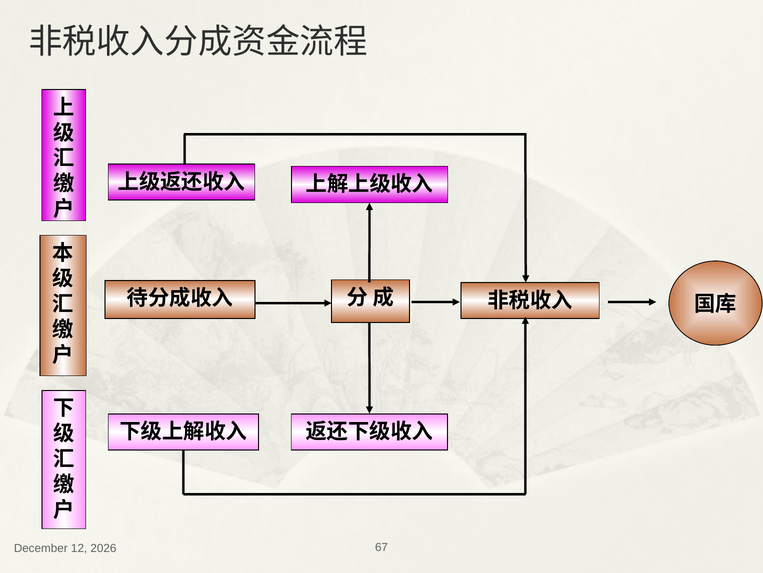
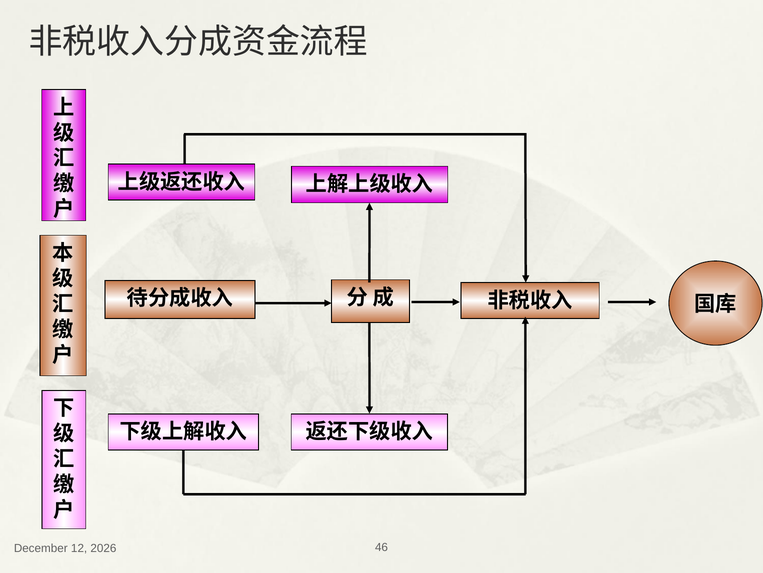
67: 67 -> 46
